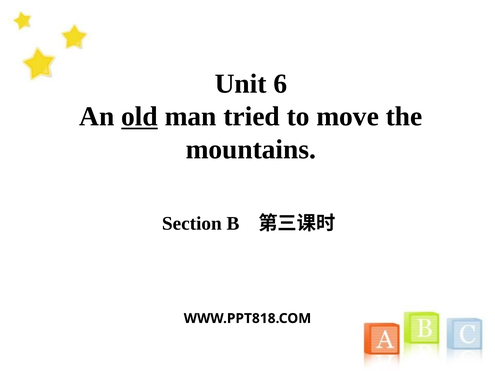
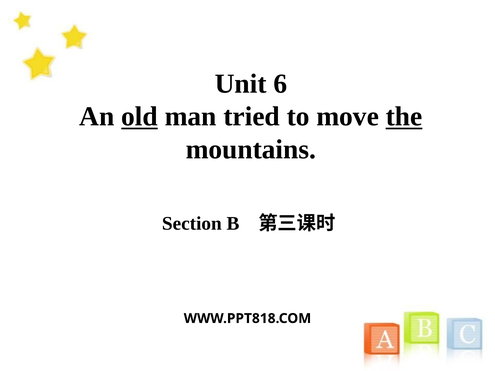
the underline: none -> present
